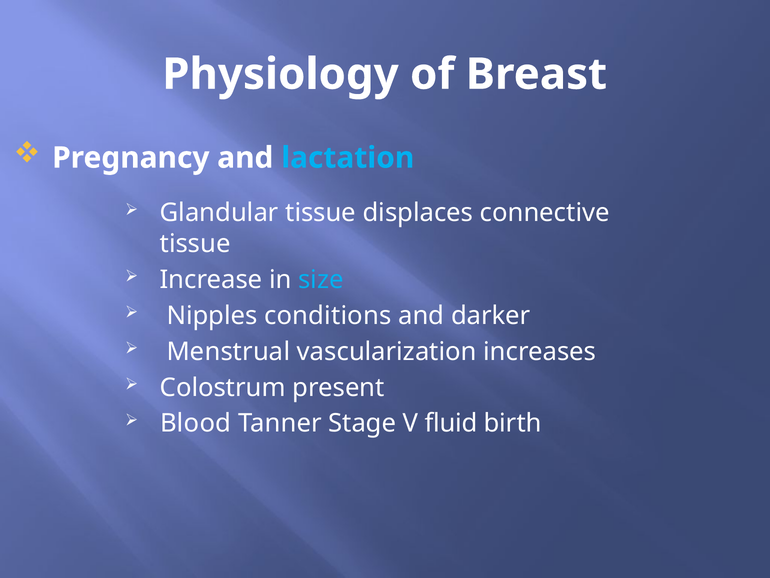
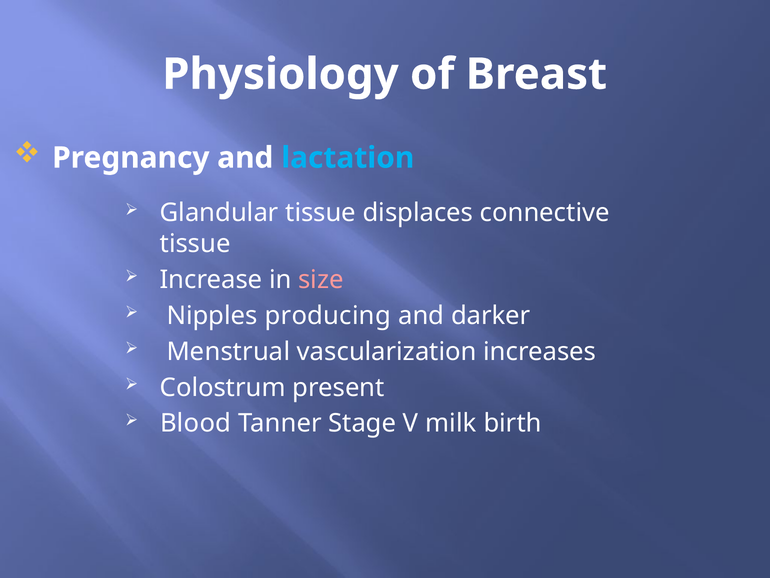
size colour: light blue -> pink
conditions: conditions -> producing
fluid: fluid -> milk
